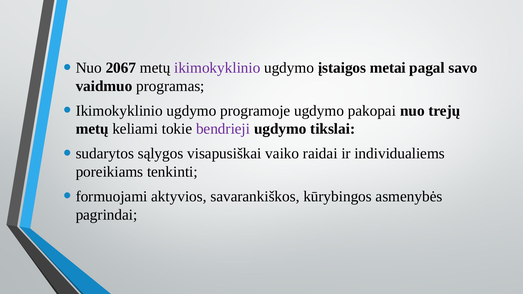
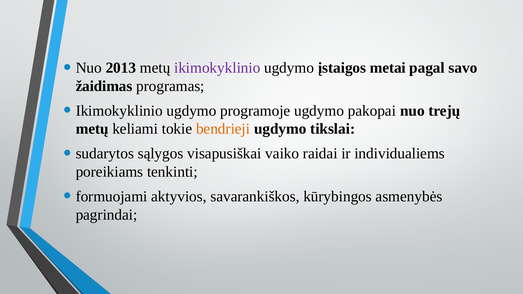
2067: 2067 -> 2013
vaidmuo: vaidmuo -> žaidimas
bendrieji colour: purple -> orange
